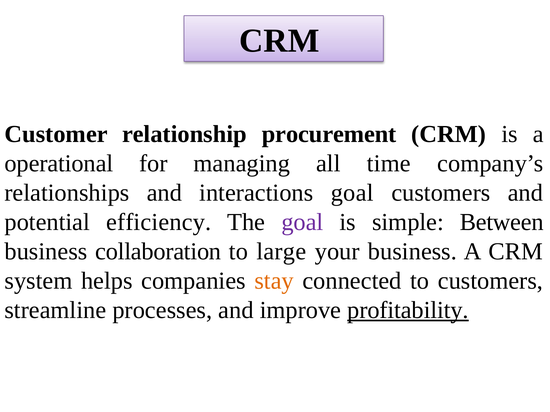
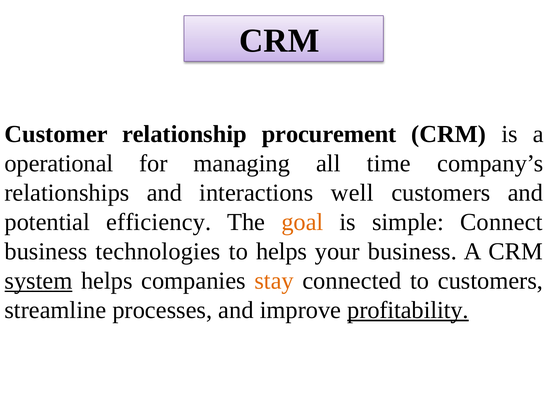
interactions goal: goal -> well
goal at (302, 222) colour: purple -> orange
Between: Between -> Connect
collaboration: collaboration -> technologies
to large: large -> helps
system underline: none -> present
